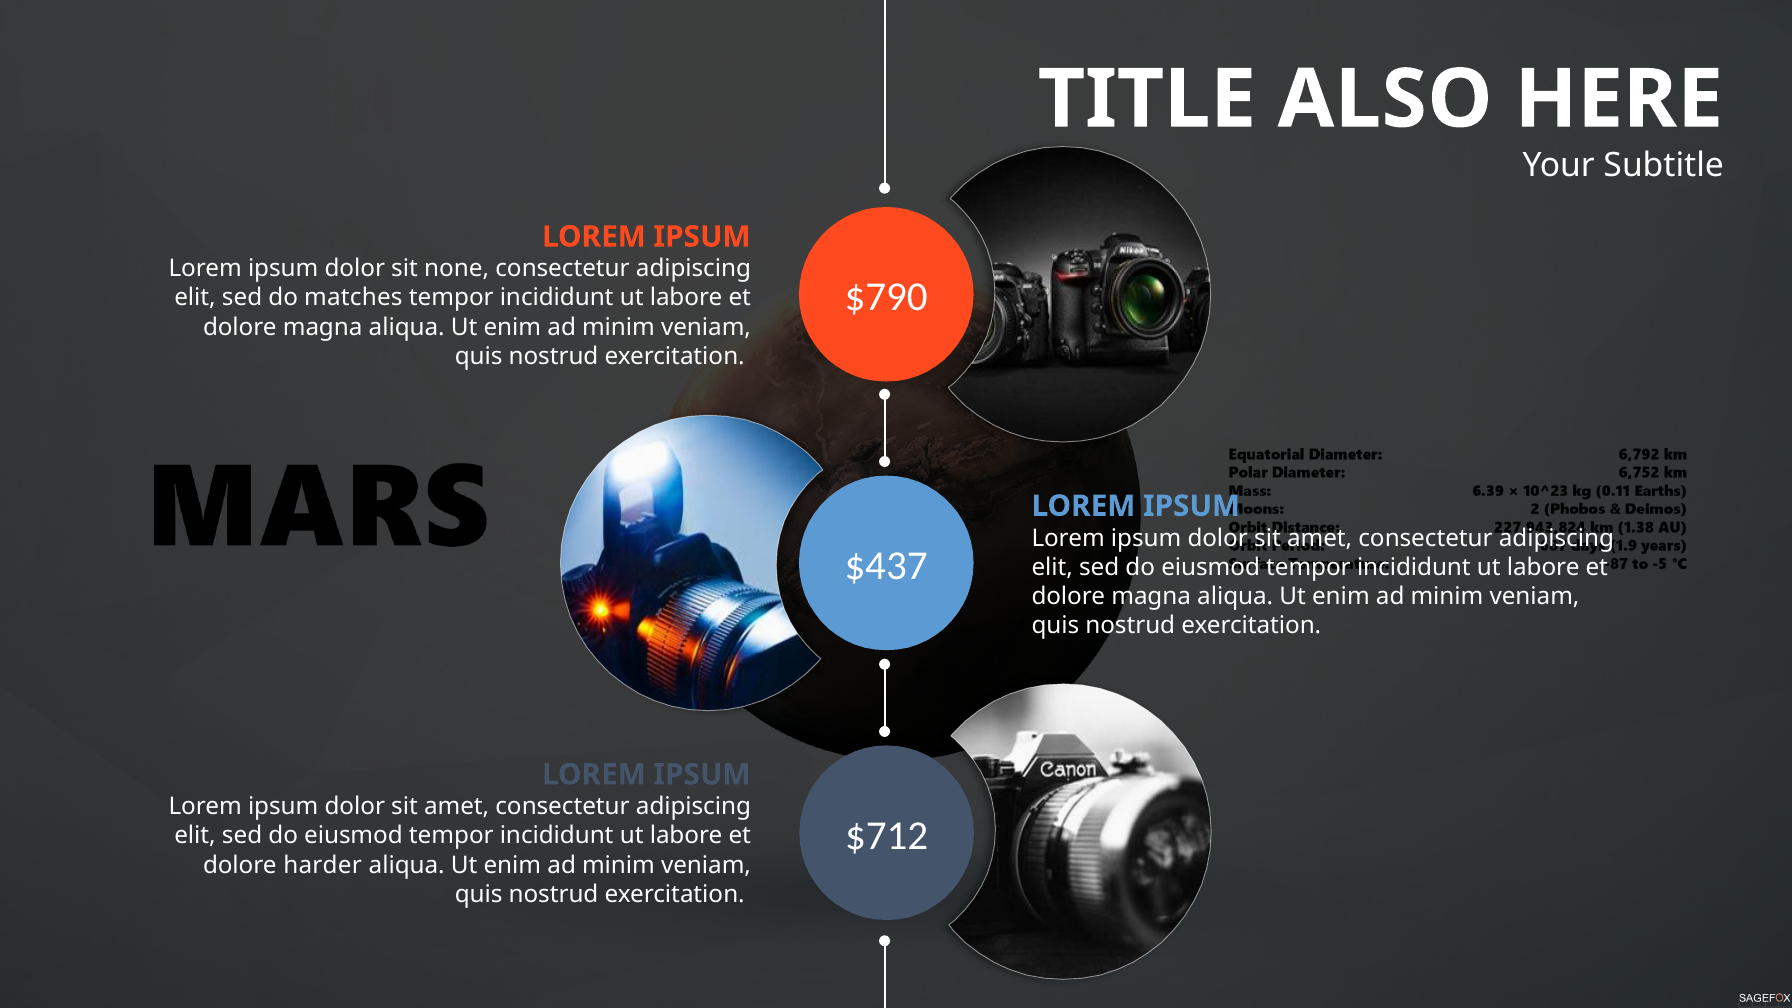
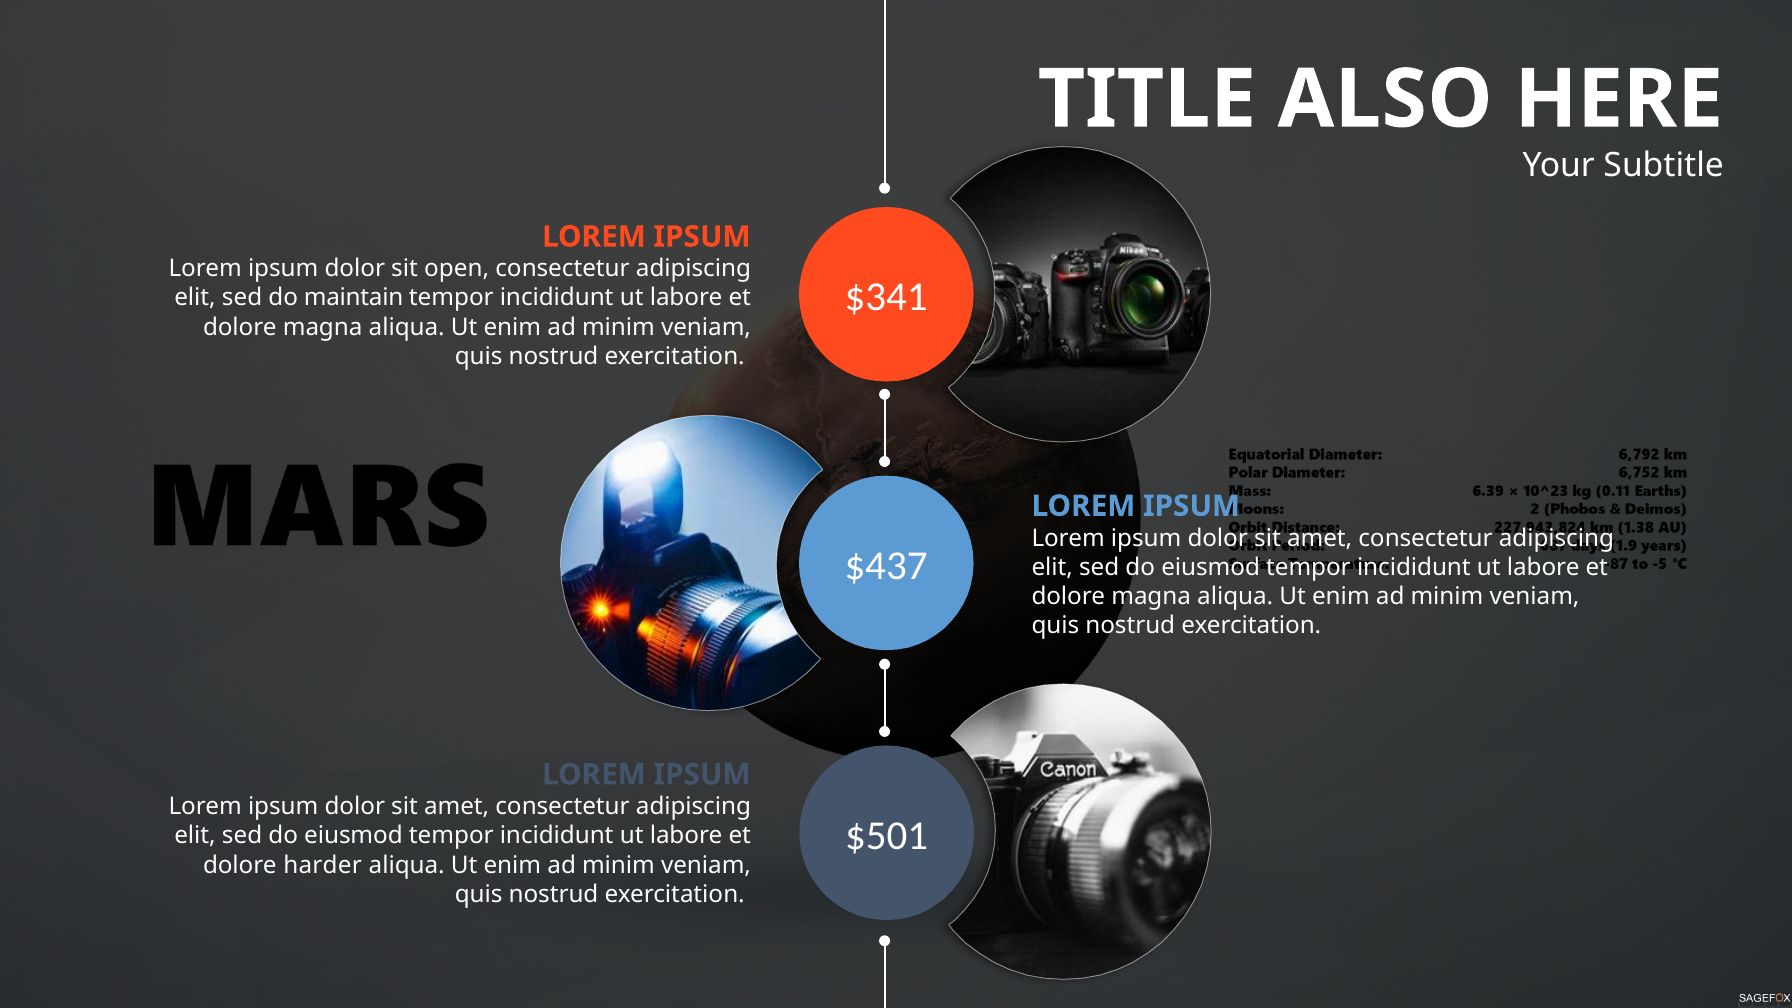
none: none -> open
$790: $790 -> $341
matches: matches -> maintain
$712: $712 -> $501
